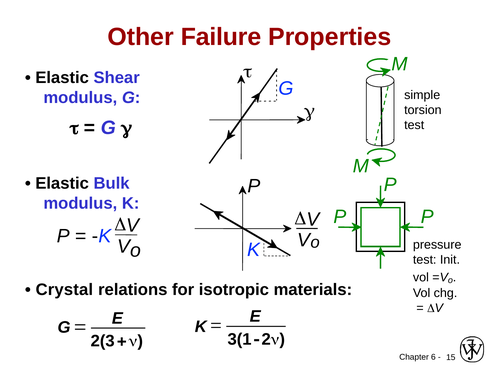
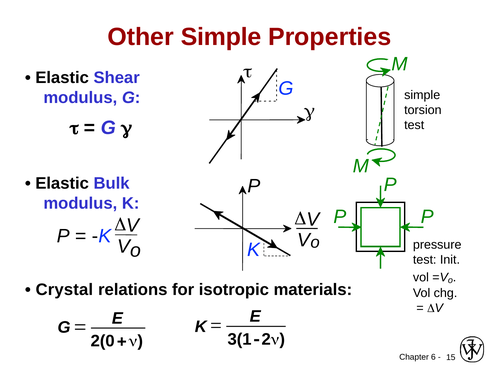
Other Failure: Failure -> Simple
2(3: 2(3 -> 2(0
